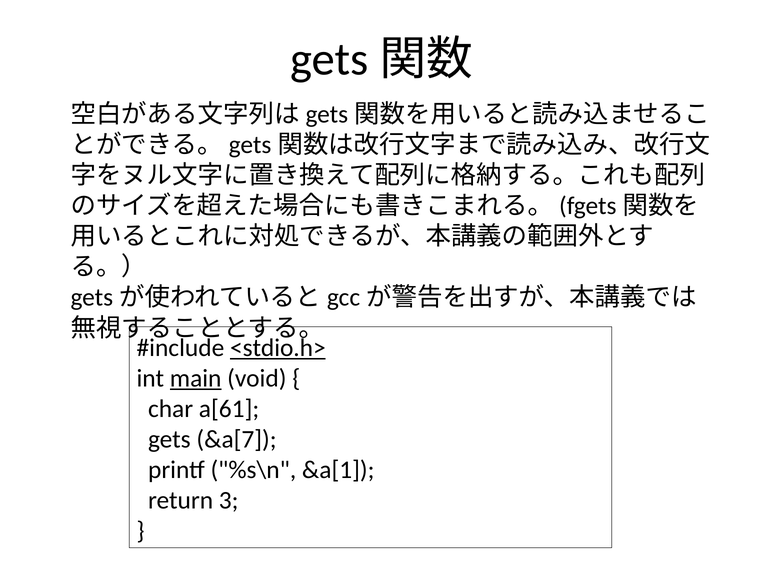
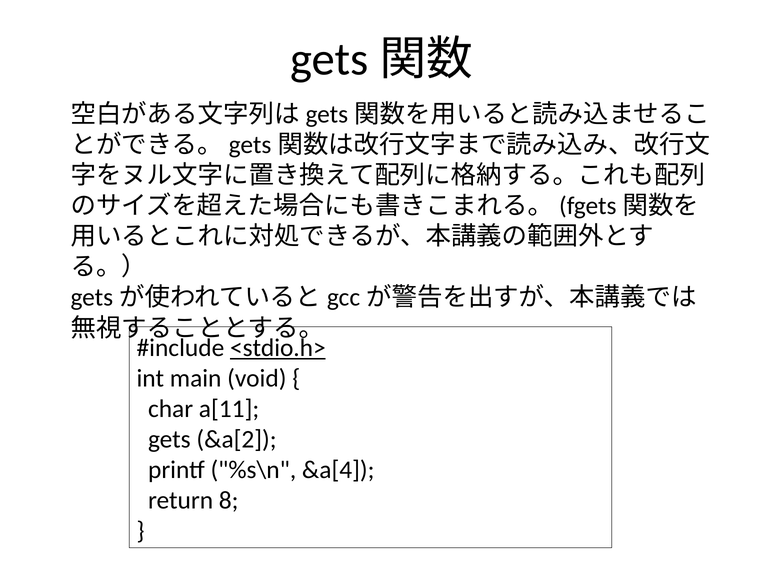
main underline: present -> none
a[61: a[61 -> a[11
&a[7: &a[7 -> &a[2
&a[1: &a[1 -> &a[4
3: 3 -> 8
